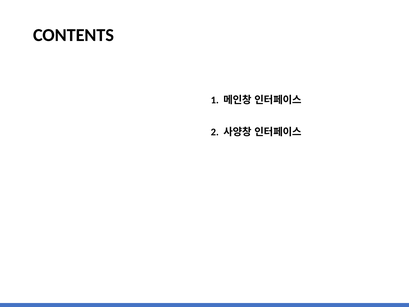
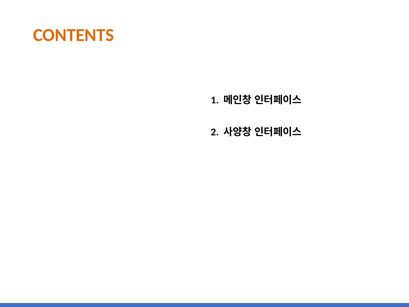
CONTENTS colour: black -> orange
